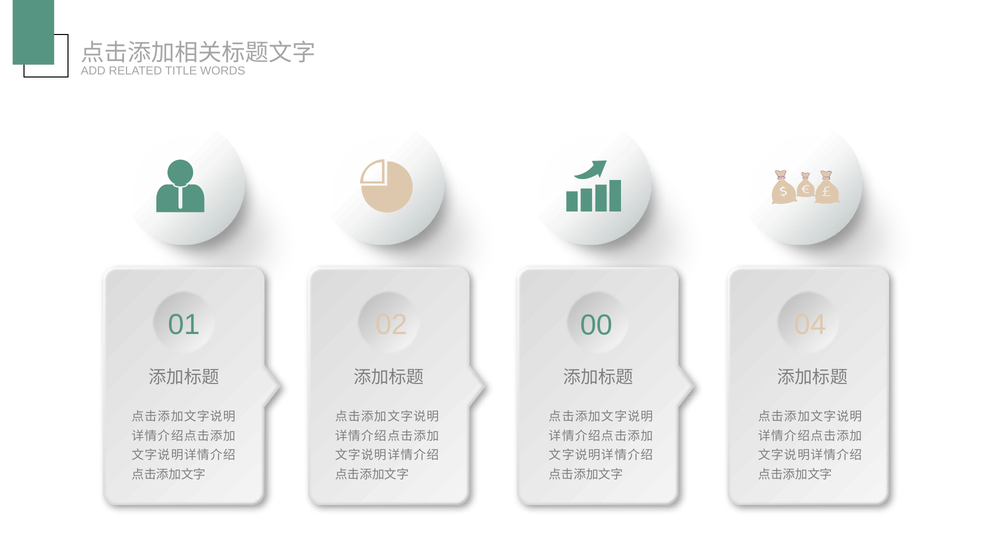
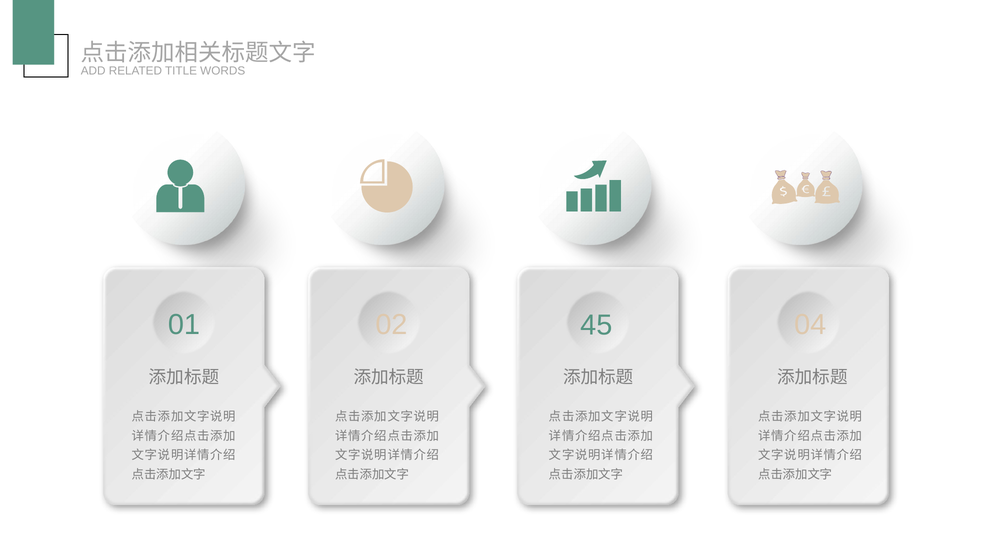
00: 00 -> 45
